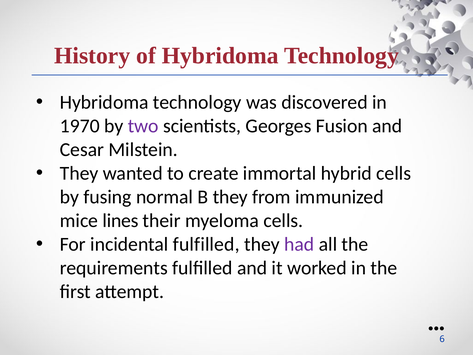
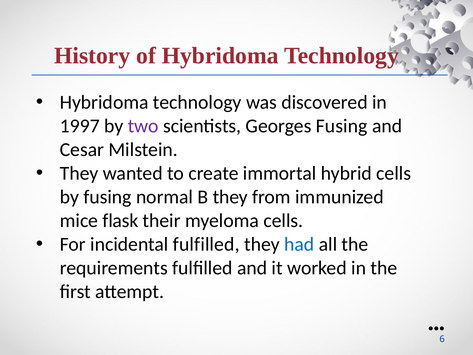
1970: 1970 -> 1997
Georges Fusion: Fusion -> Fusing
lines: lines -> flask
had colour: purple -> blue
